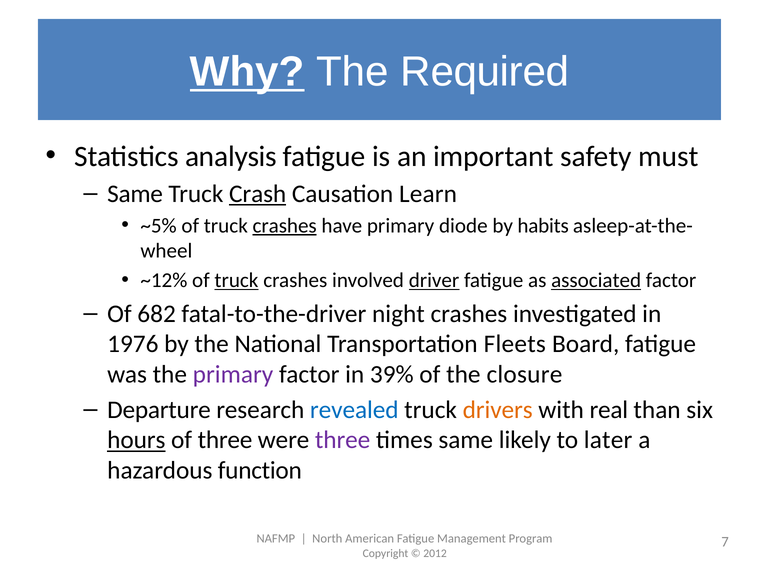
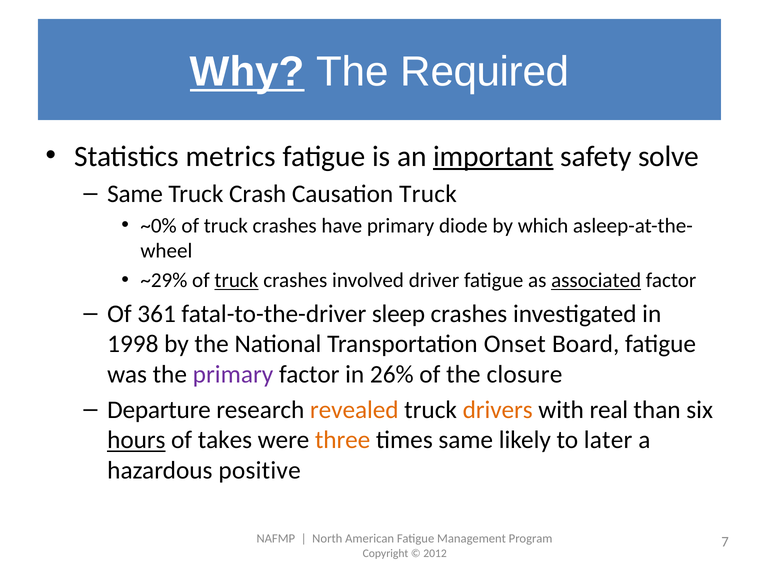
analysis: analysis -> metrics
important underline: none -> present
must: must -> solve
Crash underline: present -> none
Causation Learn: Learn -> Truck
~5%: ~5% -> ~0%
crashes at (285, 226) underline: present -> none
habits: habits -> which
~12%: ~12% -> ~29%
driver underline: present -> none
682: 682 -> 361
night: night -> sleep
1976: 1976 -> 1998
Fleets: Fleets -> Onset
39%: 39% -> 26%
revealed colour: blue -> orange
of three: three -> takes
three at (343, 440) colour: purple -> orange
function: function -> positive
